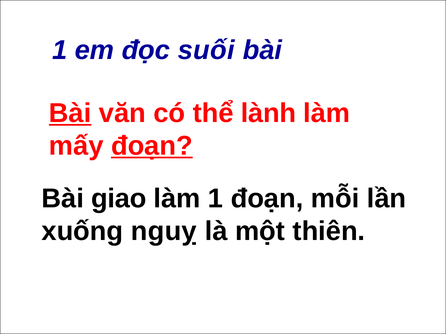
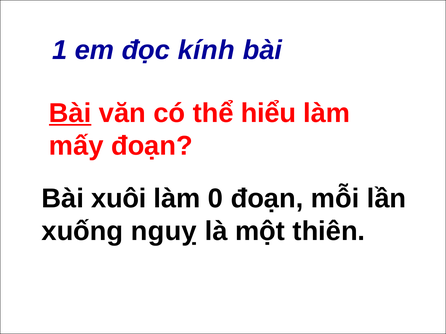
suối: suối -> kính
lành: lành -> hiểu
đoạn at (152, 146) underline: present -> none
giao: giao -> xuôi
làm 1: 1 -> 0
